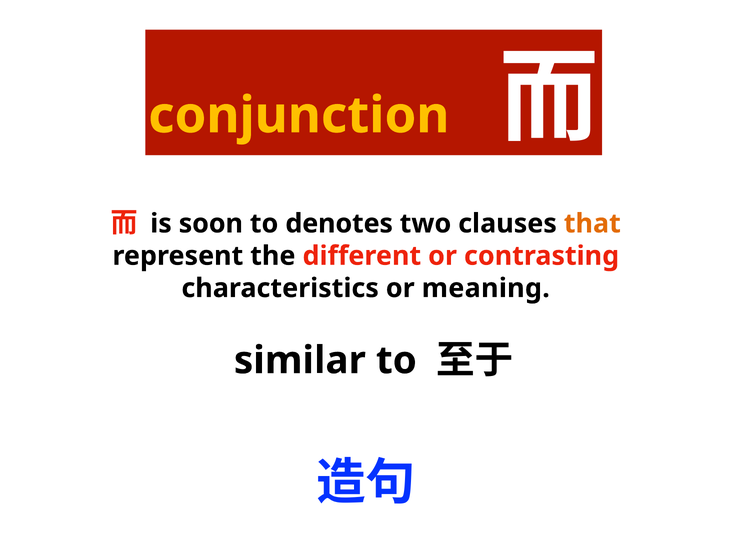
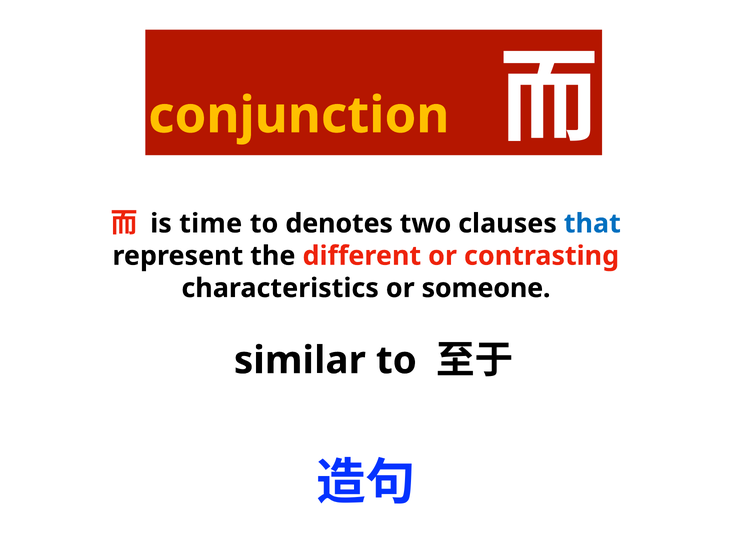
soon: soon -> time
that colour: orange -> blue
meaning: meaning -> someone
